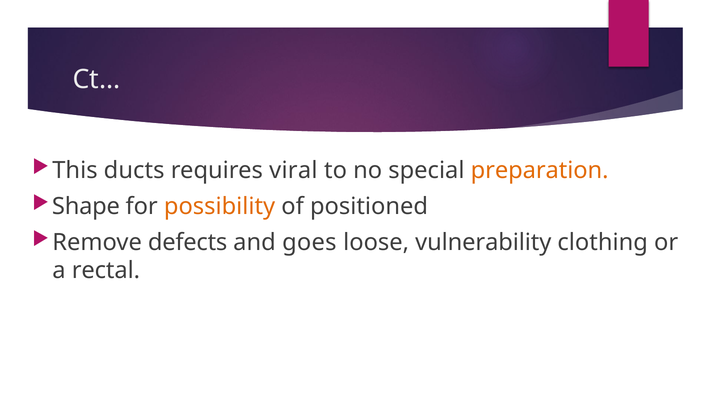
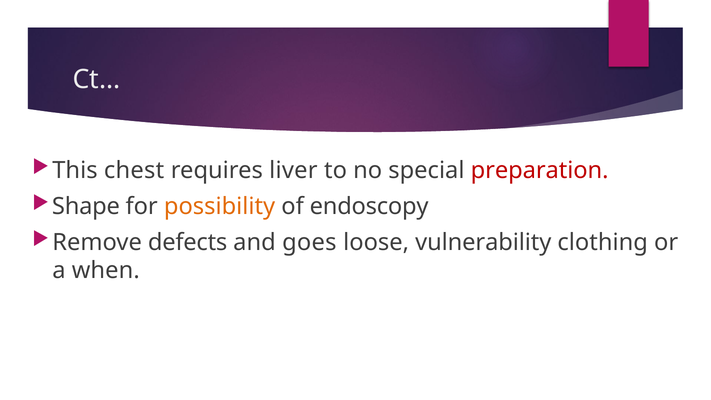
ducts: ducts -> chest
viral: viral -> liver
preparation colour: orange -> red
positioned: positioned -> endoscopy
rectal: rectal -> when
